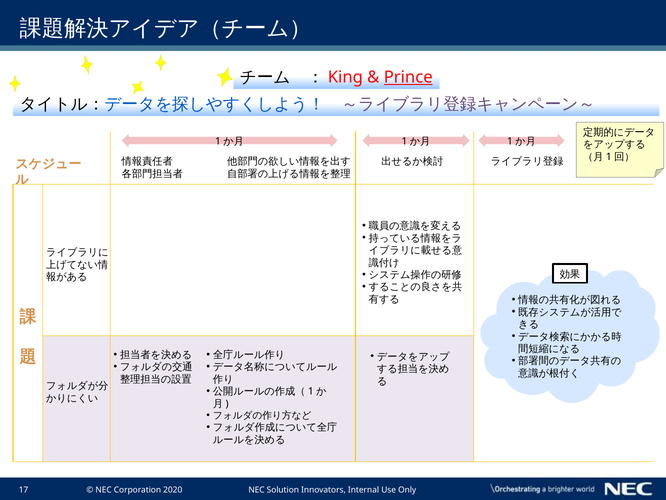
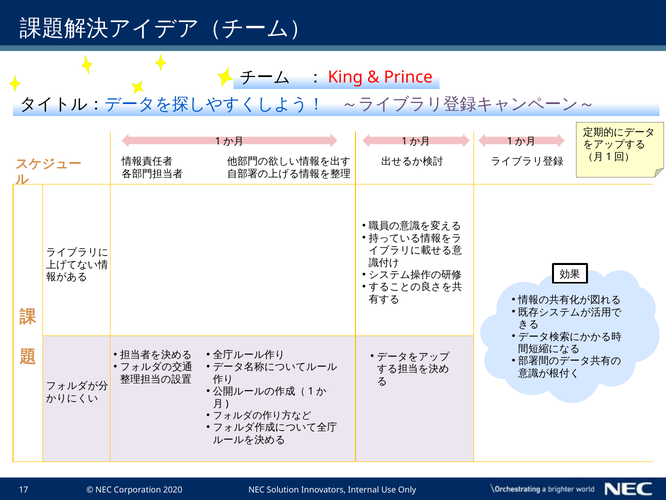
Prince underline: present -> none
